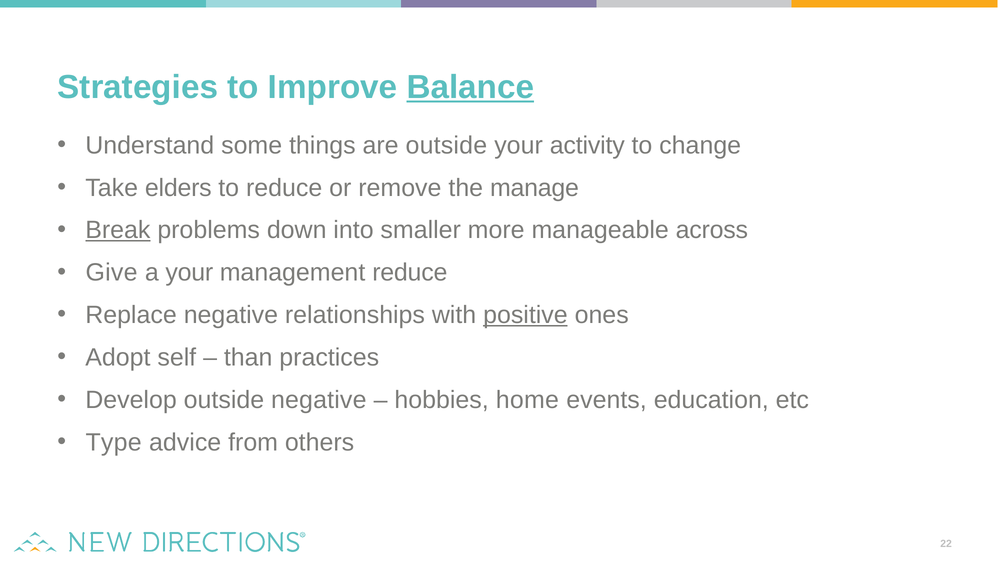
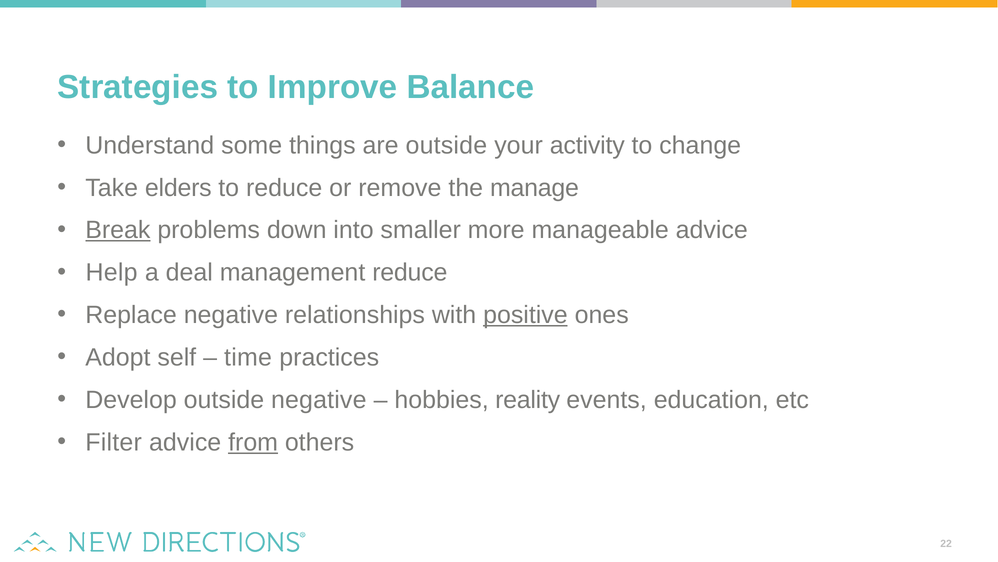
Balance underline: present -> none
manageable across: across -> advice
Give: Give -> Help
a your: your -> deal
than: than -> time
home: home -> reality
Type: Type -> Filter
from underline: none -> present
